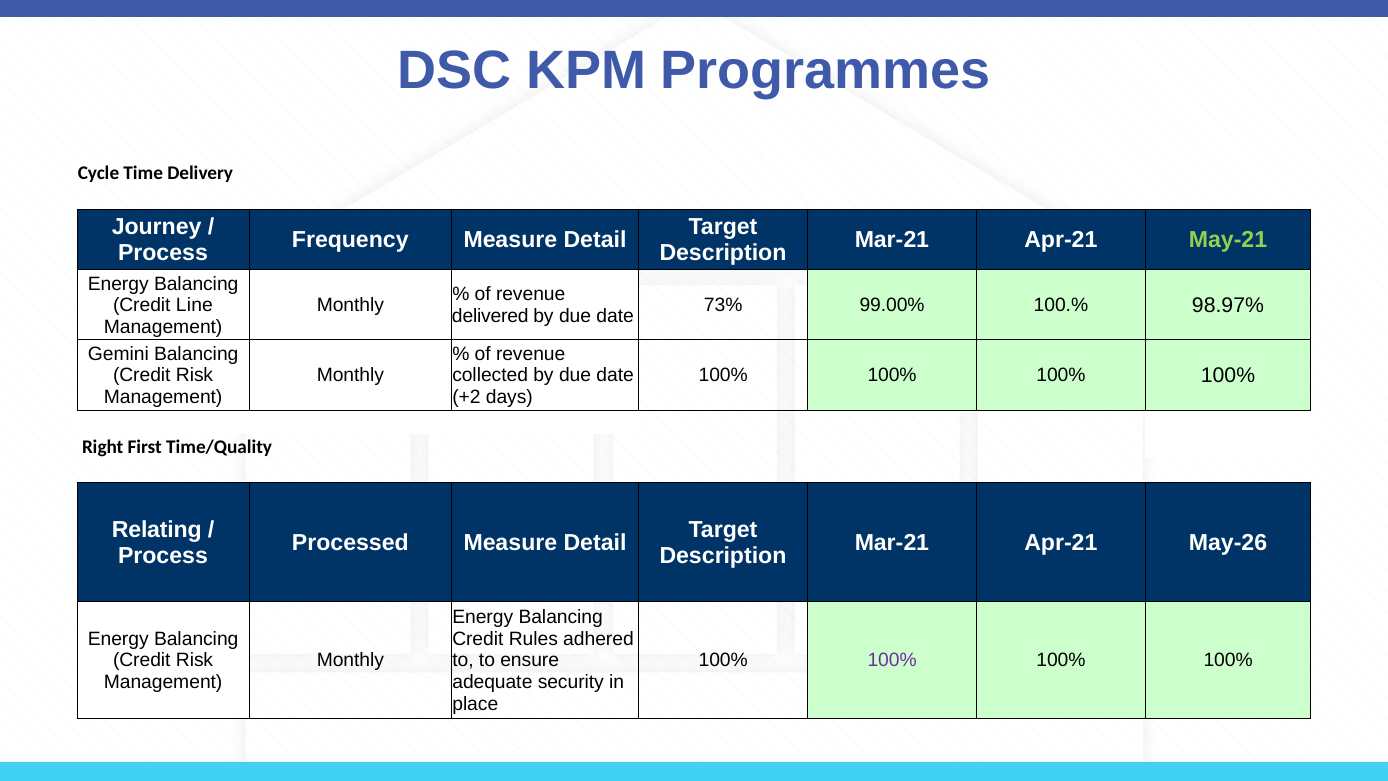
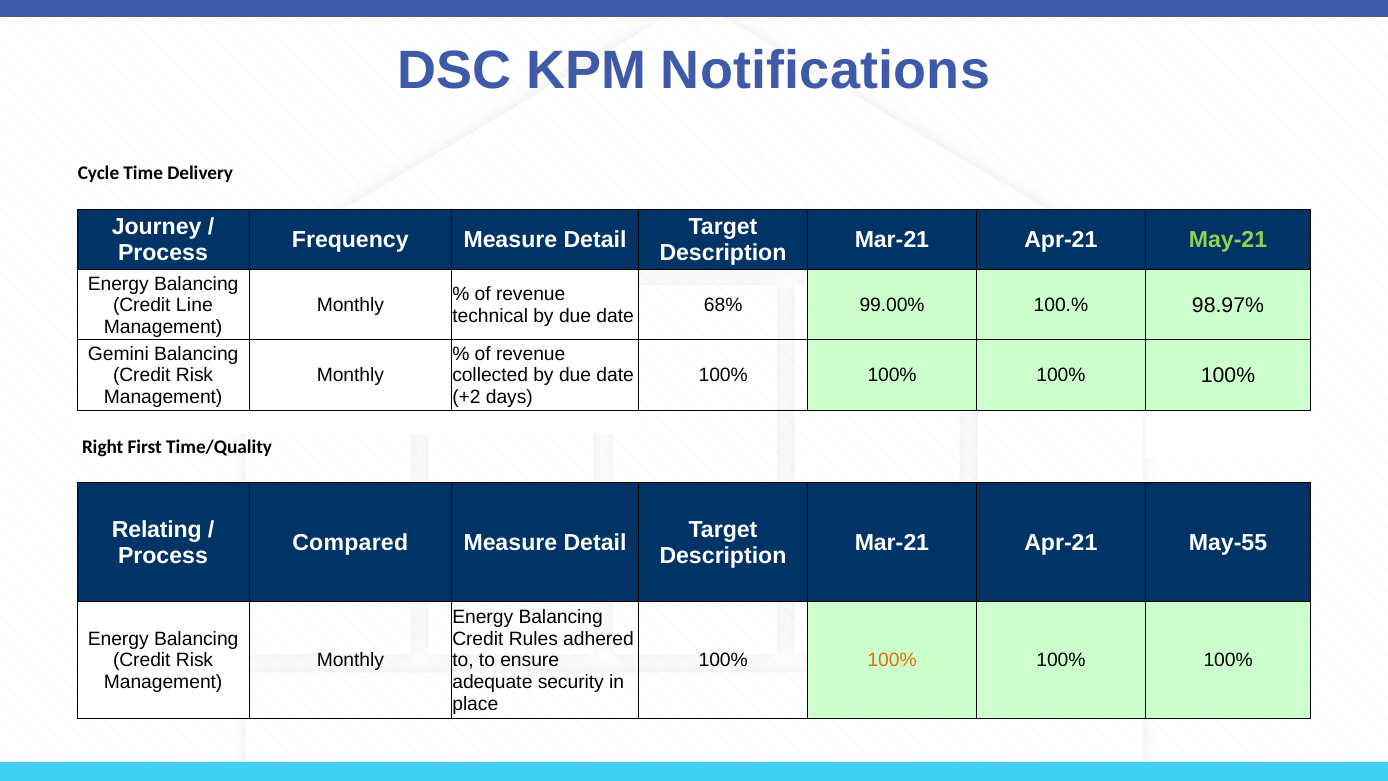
Programmes: Programmes -> Notifications
73%: 73% -> 68%
delivered: delivered -> technical
Processed: Processed -> Compared
May-26: May-26 -> May-55
100% at (892, 660) colour: purple -> orange
